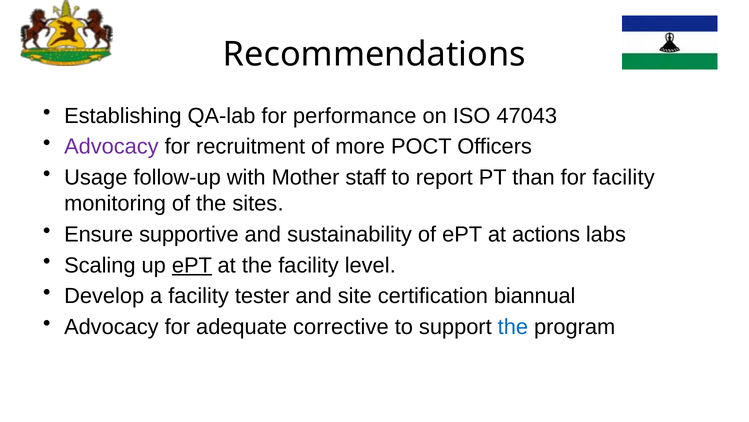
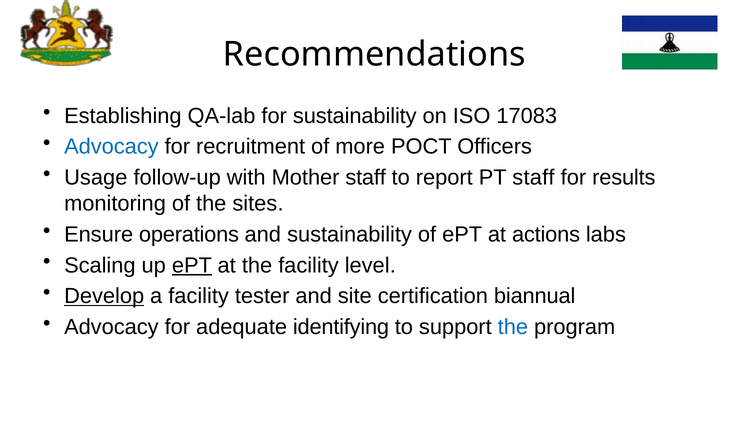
for performance: performance -> sustainability
47043: 47043 -> 17083
Advocacy at (111, 146) colour: purple -> blue
PT than: than -> staff
for facility: facility -> results
supportive: supportive -> operations
Develop underline: none -> present
corrective: corrective -> identifying
